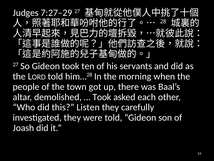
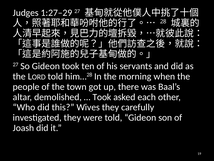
7:27–29: 7:27–29 -> 1:27–29
Listen: Listen -> Wives
